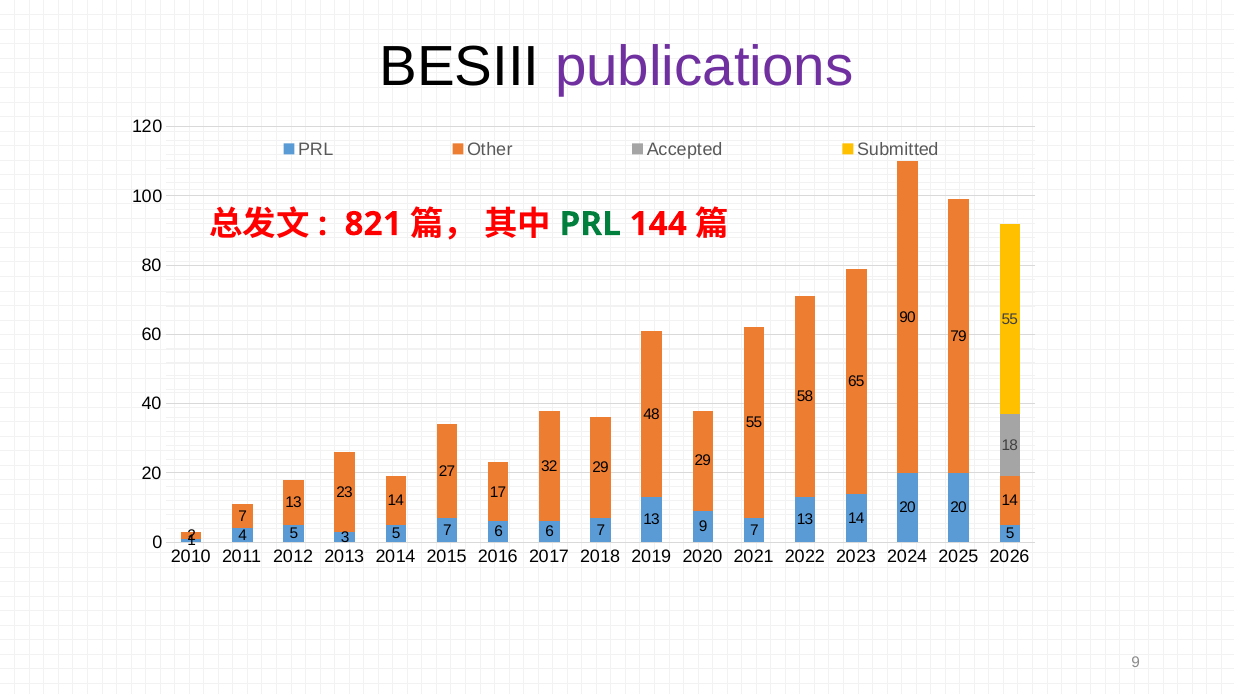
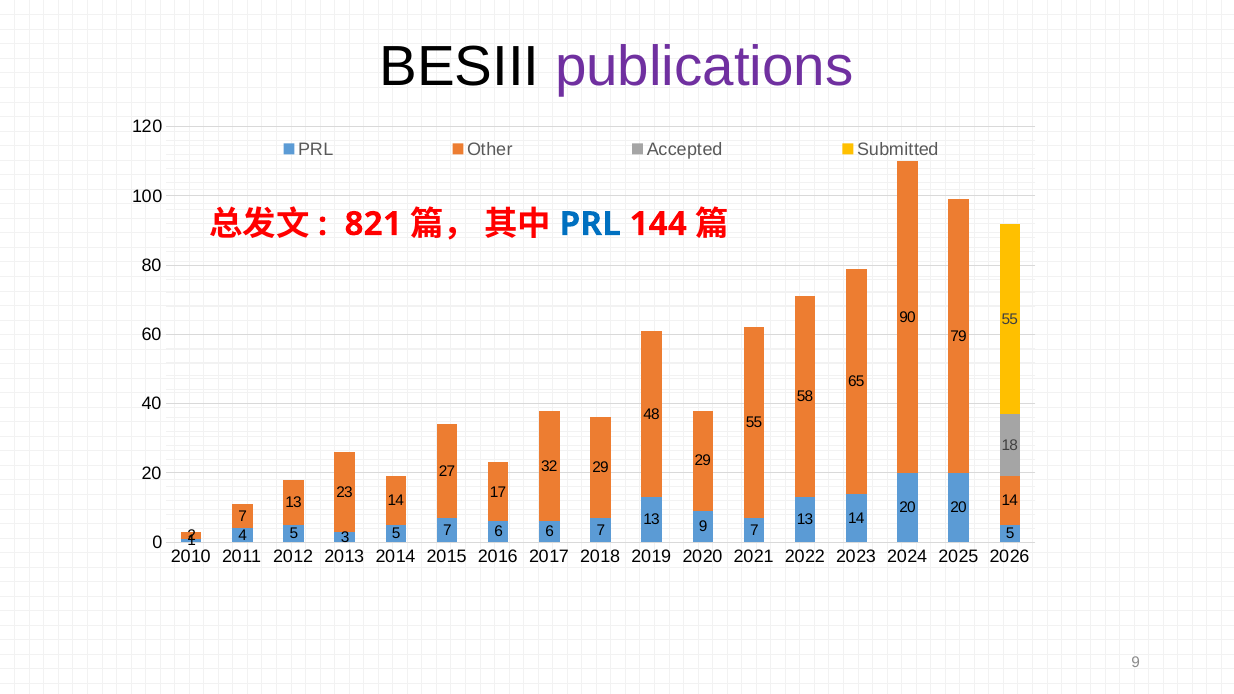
PRL at (590, 224) colour: green -> blue
